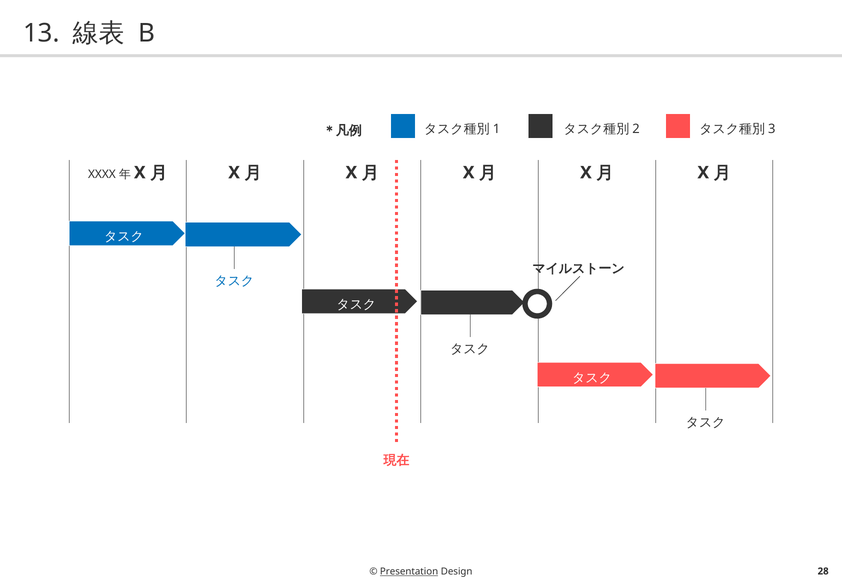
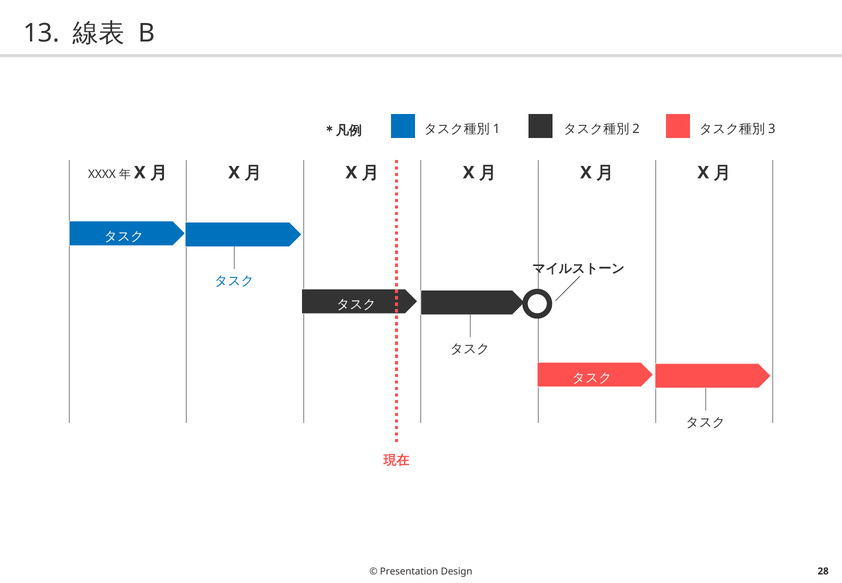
Presentation underline: present -> none
